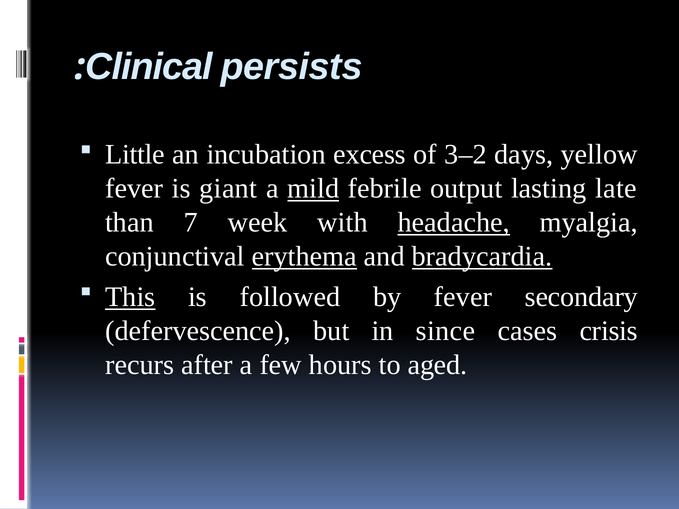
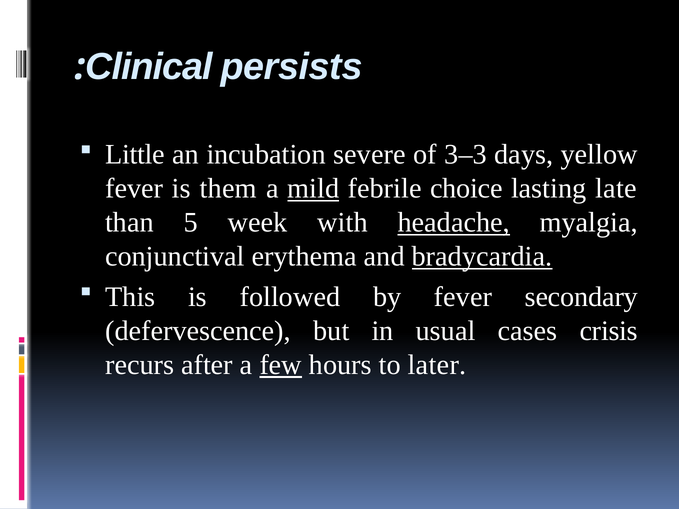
excess: excess -> severe
3–2: 3–2 -> 3–3
giant: giant -> them
output: output -> choice
7: 7 -> 5
erythema underline: present -> none
This underline: present -> none
since: since -> usual
few underline: none -> present
aged: aged -> later
